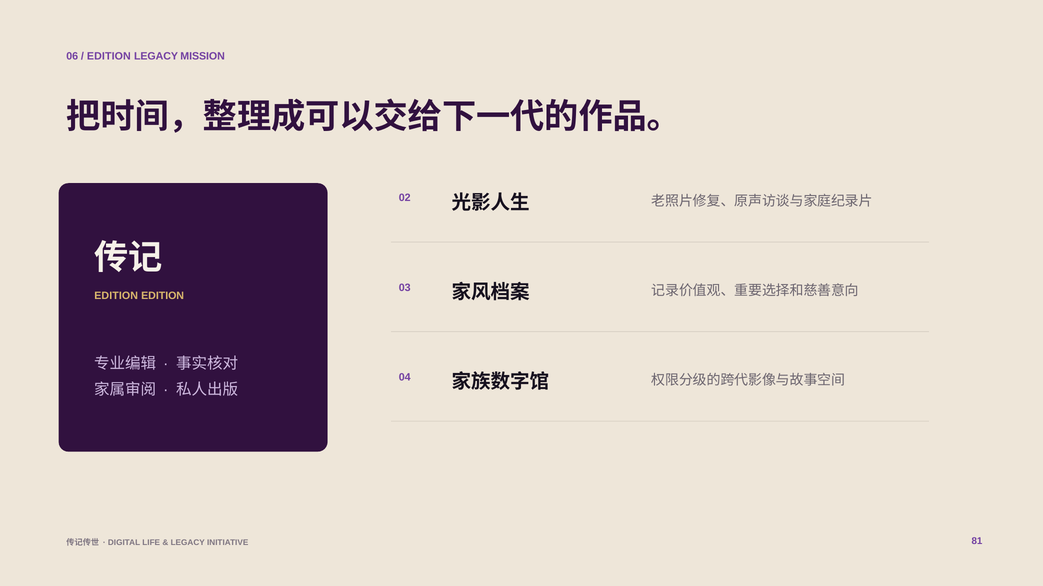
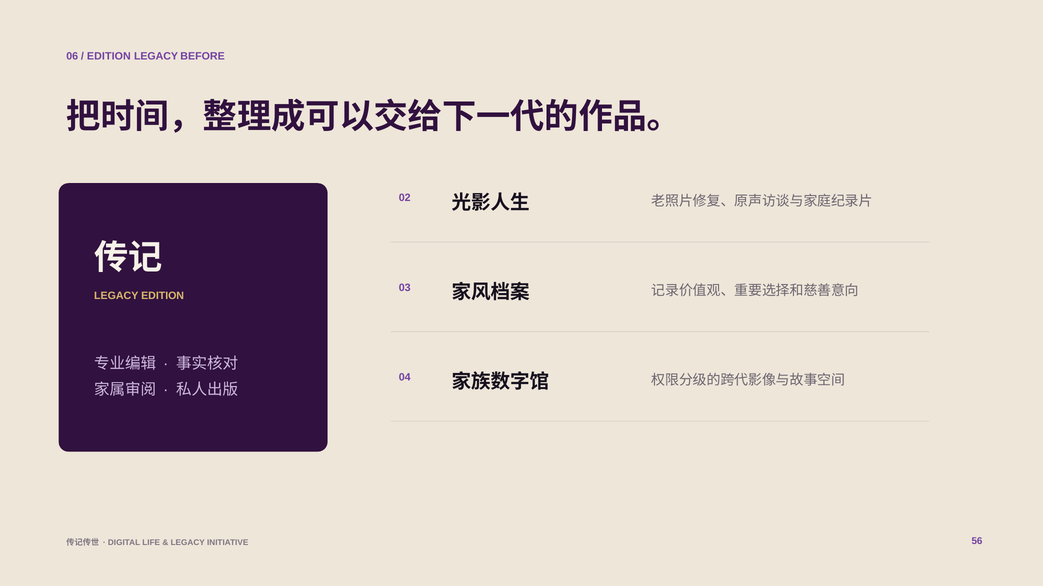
MISSION: MISSION -> BEFORE
EDITION at (116, 296): EDITION -> LEGACY
81: 81 -> 56
